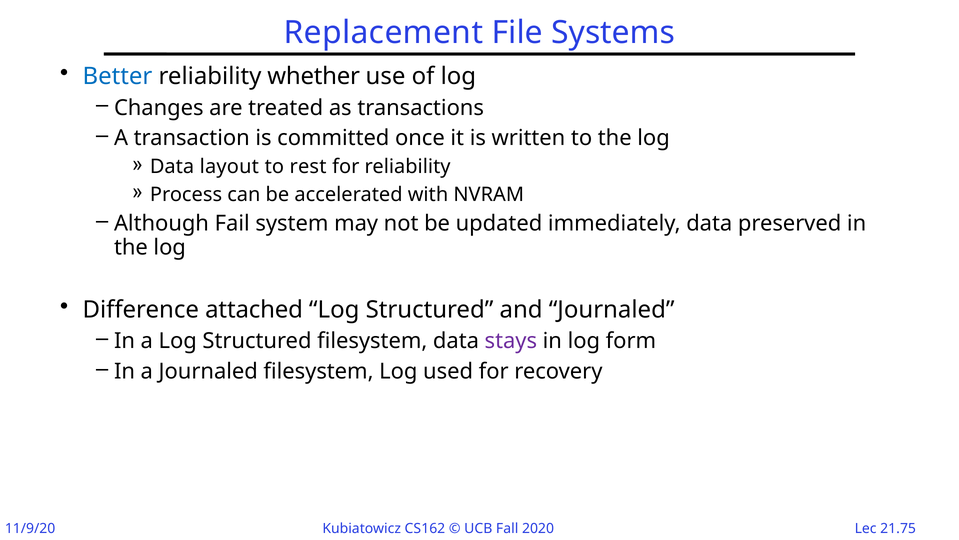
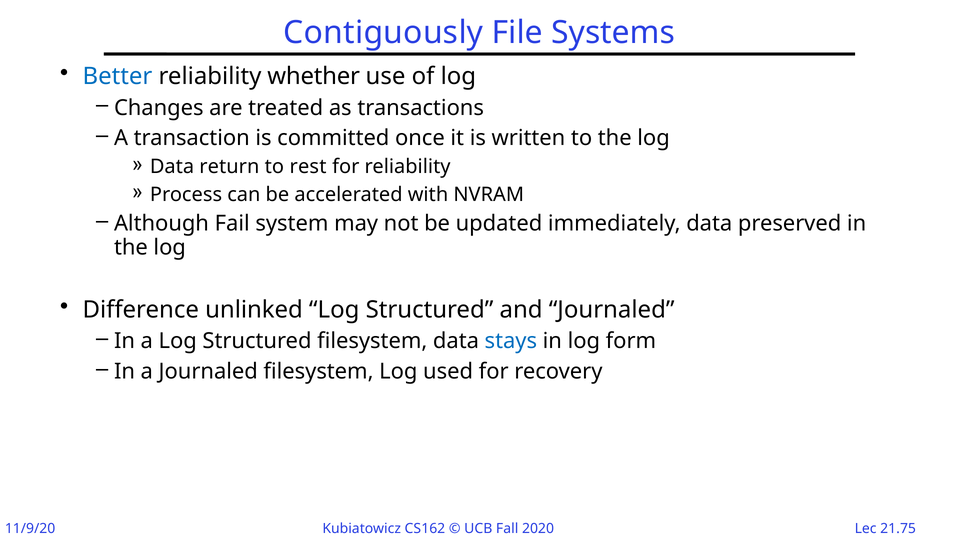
Replacement: Replacement -> Contiguously
layout: layout -> return
attached: attached -> unlinked
stays colour: purple -> blue
